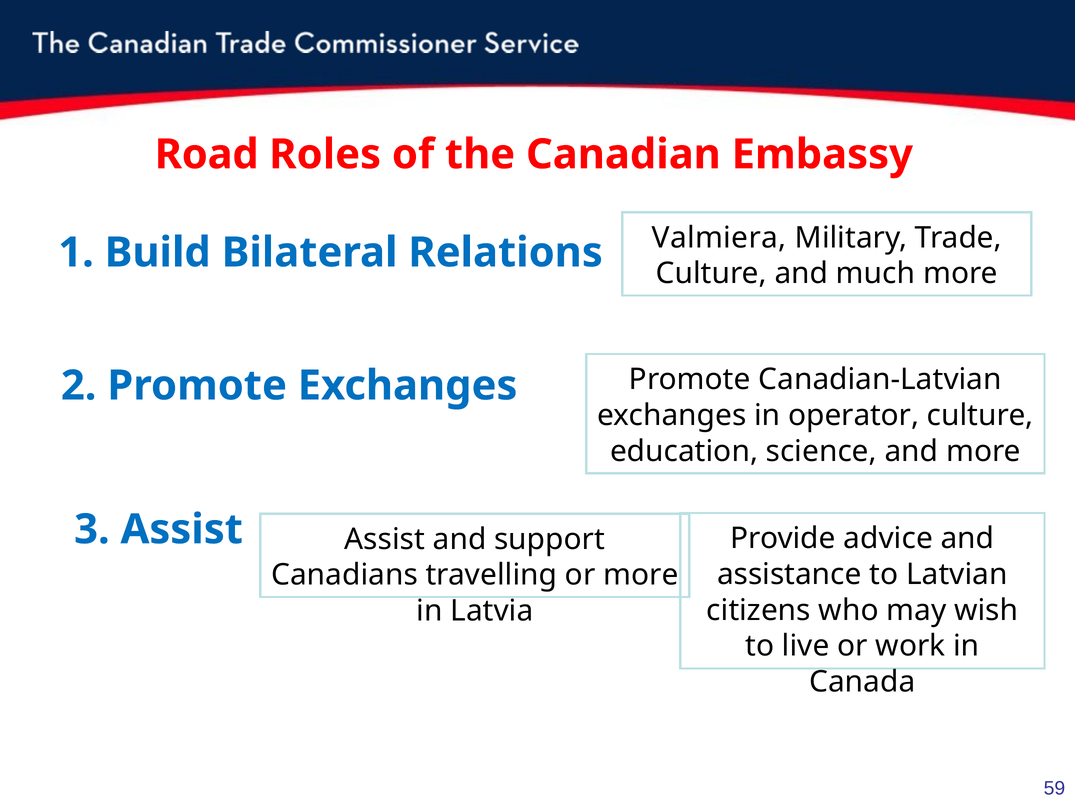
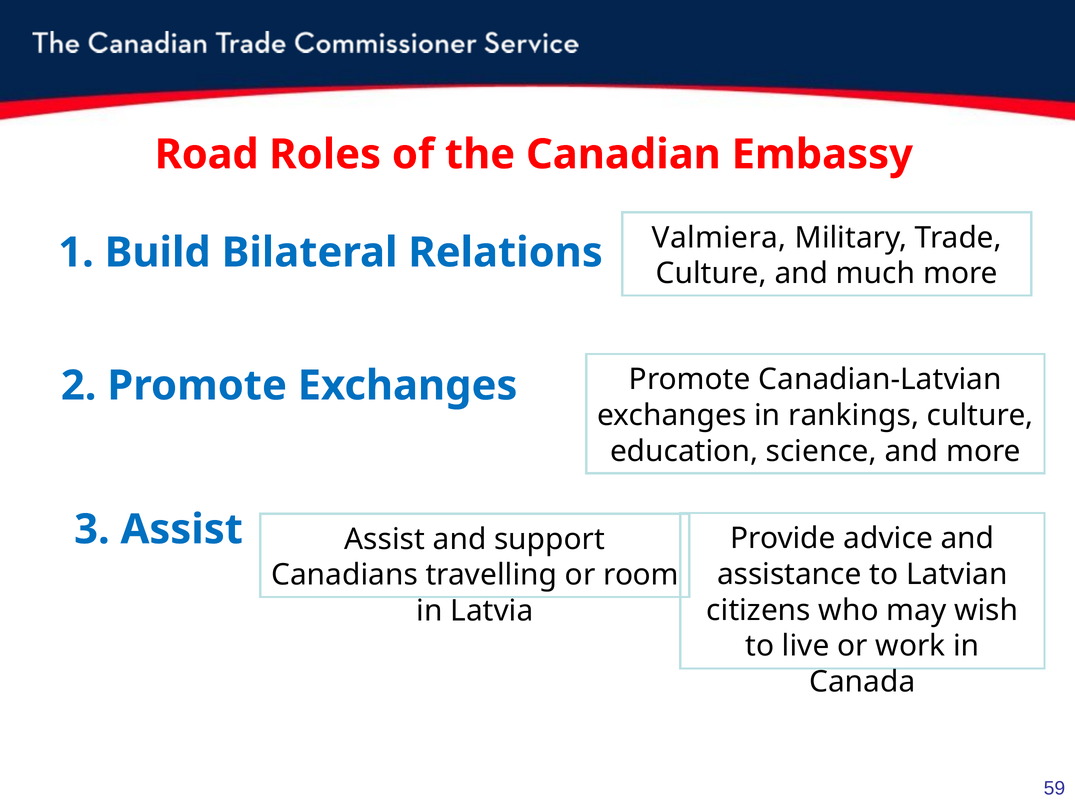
operator: operator -> rankings
or more: more -> room
